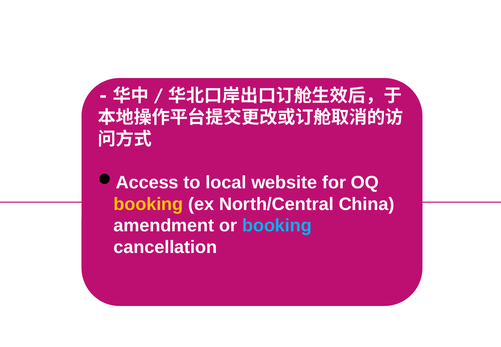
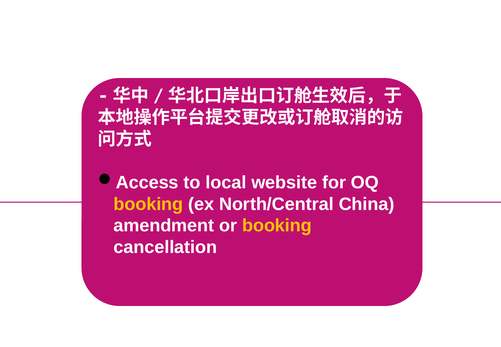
booking at (277, 226) colour: light blue -> yellow
